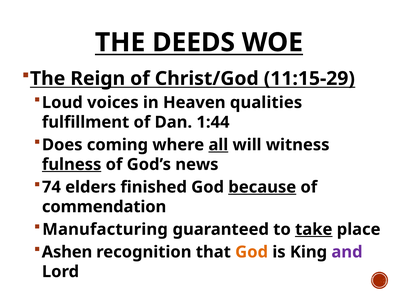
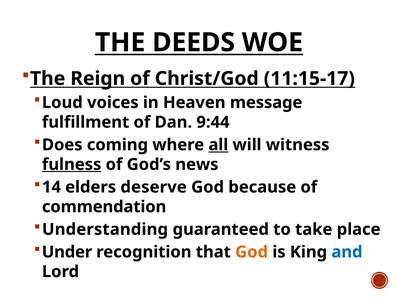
11:15-29: 11:15-29 -> 11:15-17
qualities: qualities -> message
1:44: 1:44 -> 9:44
74: 74 -> 14
finished: finished -> deserve
because underline: present -> none
Manufacturing: Manufacturing -> Understanding
take underline: present -> none
Ashen: Ashen -> Under
and colour: purple -> blue
